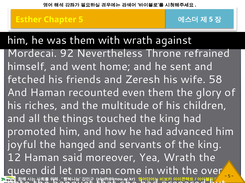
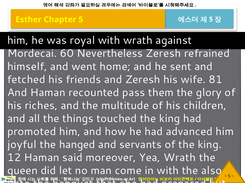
was them: them -> royal
92: 92 -> 60
Nevertheless Throne: Throne -> Zeresh
58: 58 -> 81
even: even -> pass
over: over -> also
